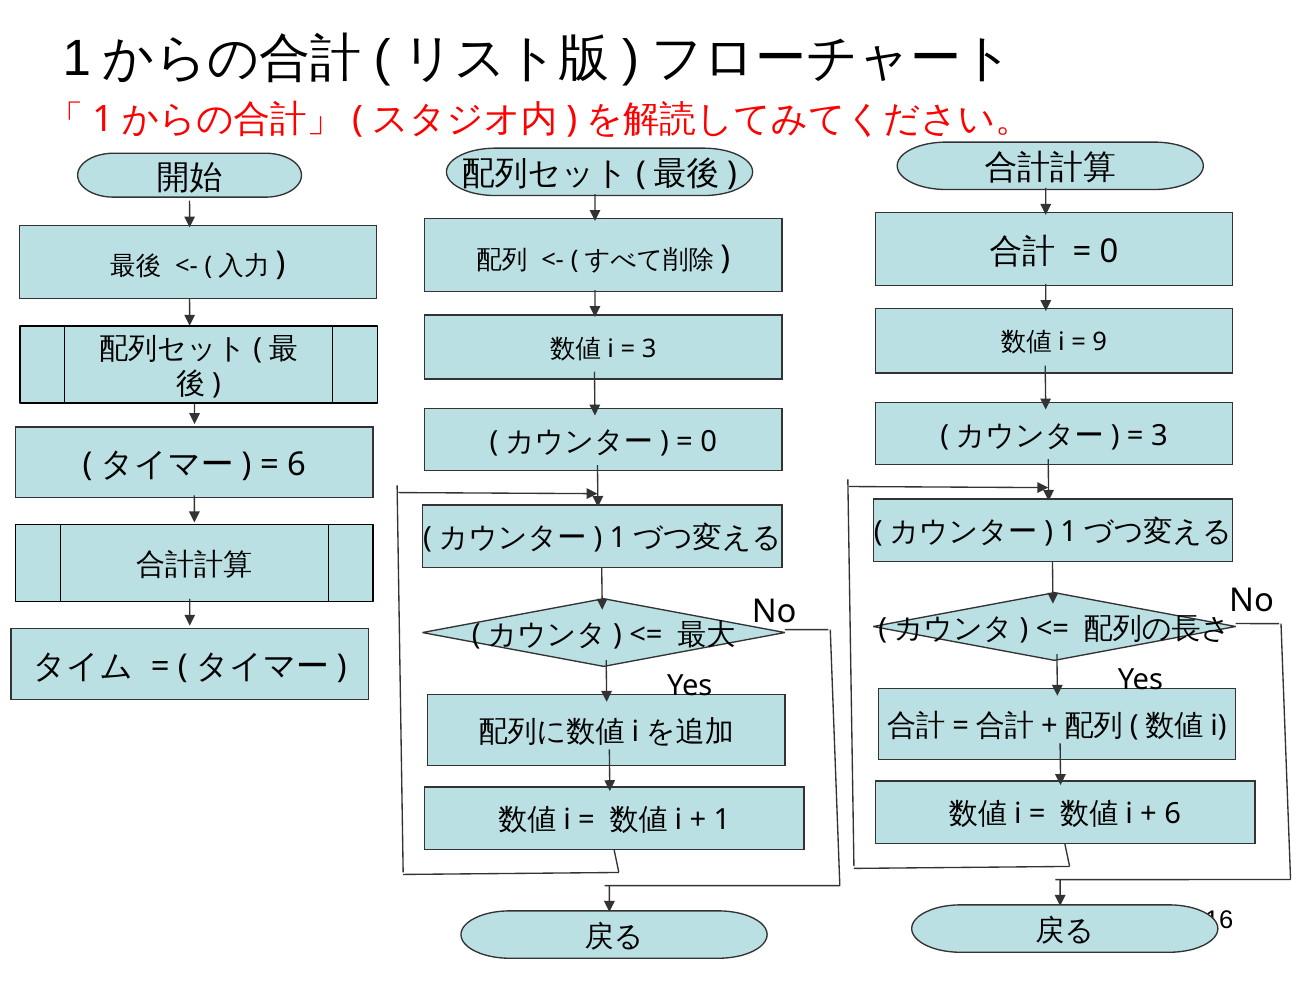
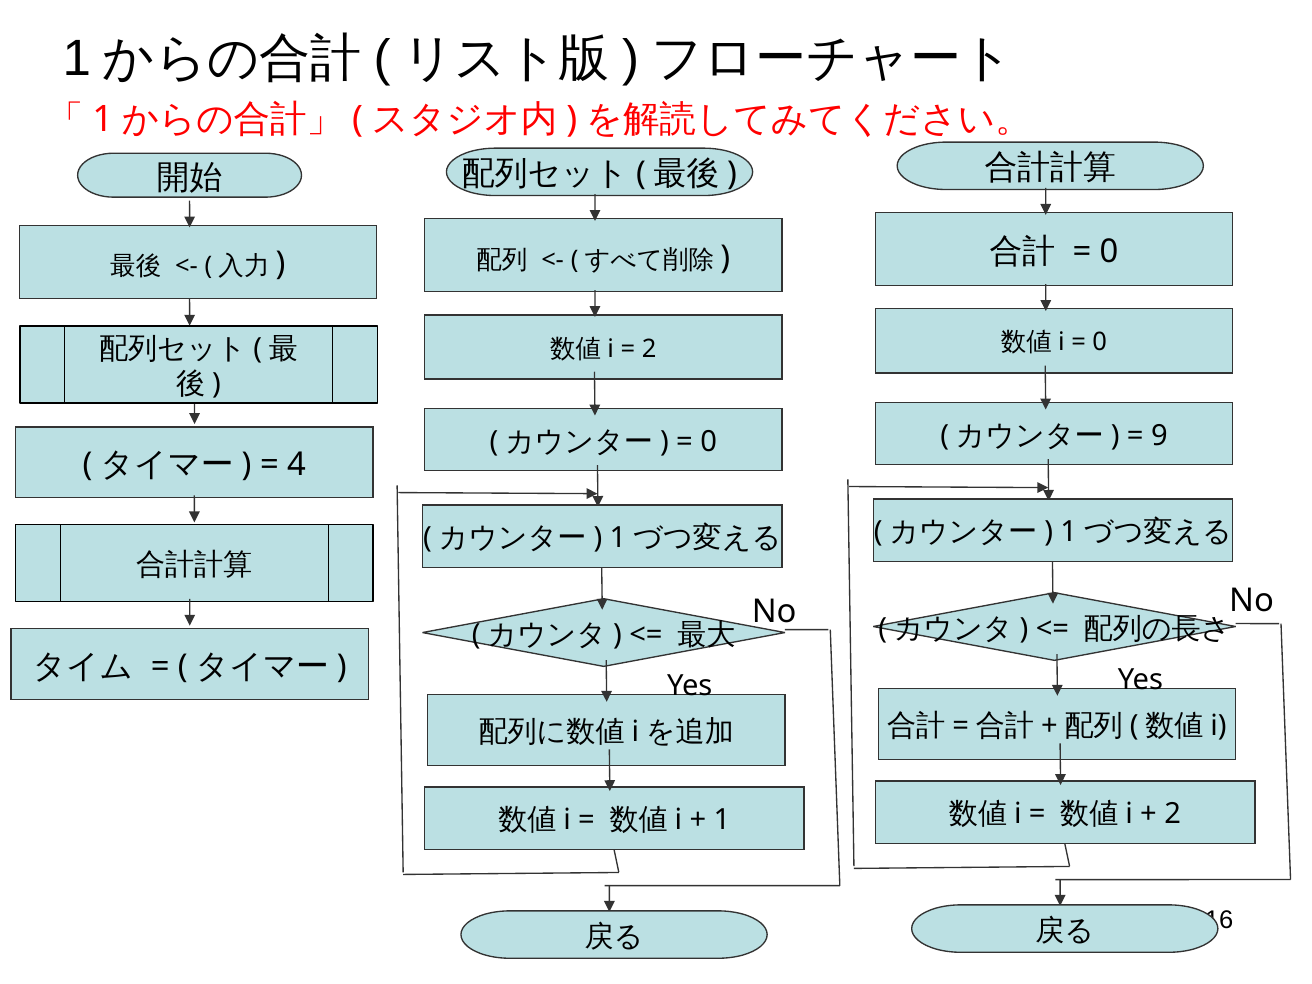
9 at (1100, 343): 9 -> 0
3 at (649, 349): 3 -> 2
3 at (1159, 435): 3 -> 9
6 at (296, 465): 6 -> 4
6 at (1173, 814): 6 -> 2
